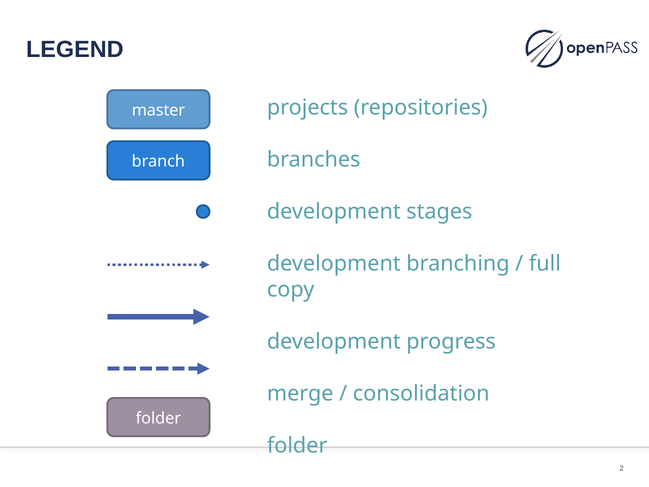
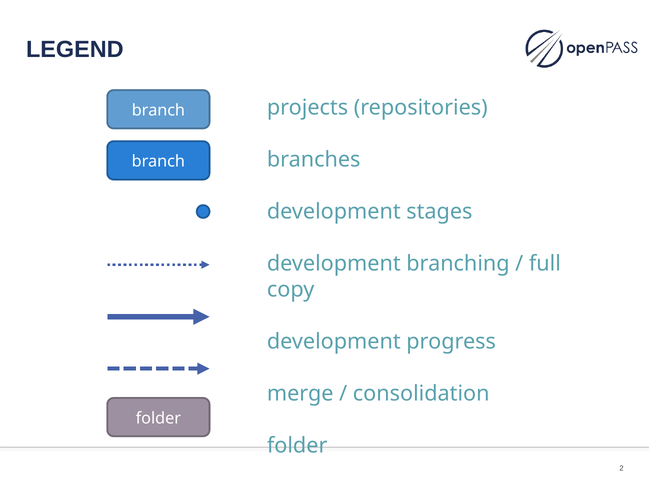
master at (158, 110): master -> branch
